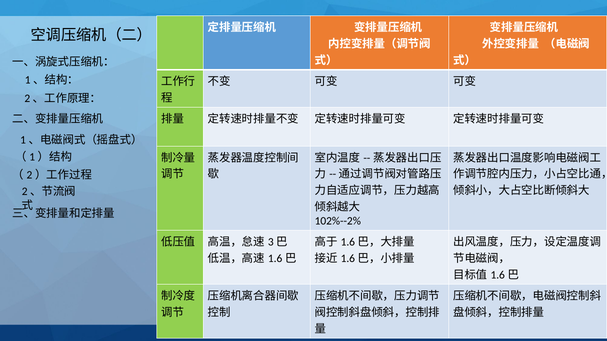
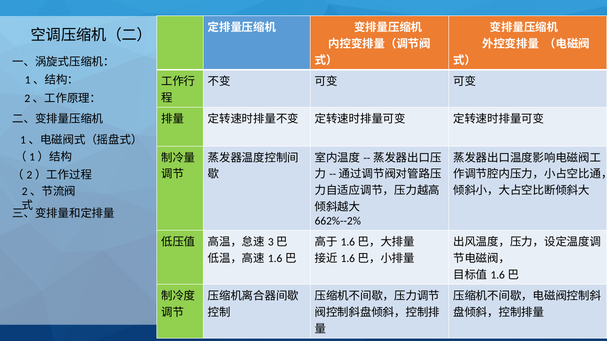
102%--2%: 102%--2% -> 662%--2%
